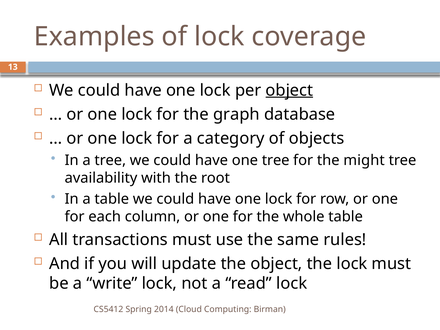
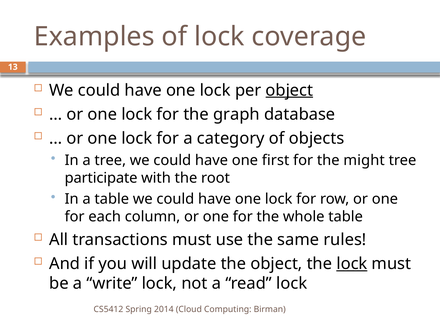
one tree: tree -> first
availability: availability -> participate
lock at (352, 264) underline: none -> present
